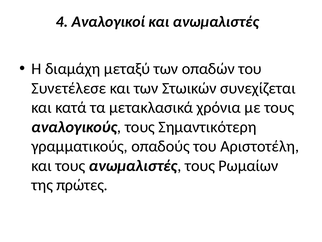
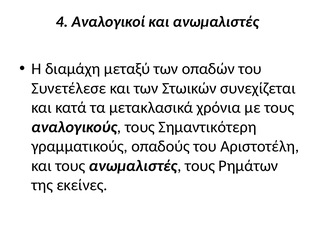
Ρωμαίων: Ρωμαίων -> Ρημάτων
πρώτες: πρώτες -> εκείνες
